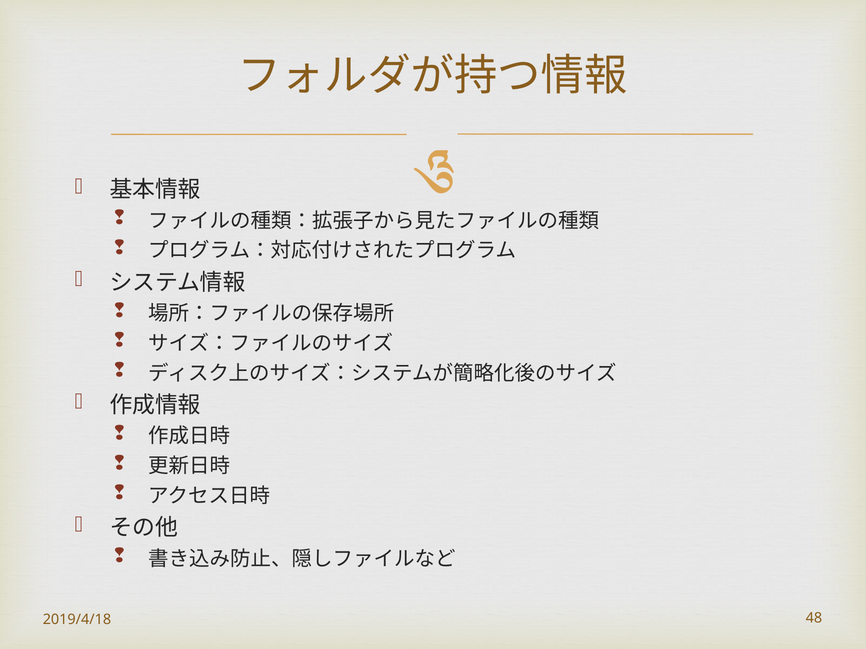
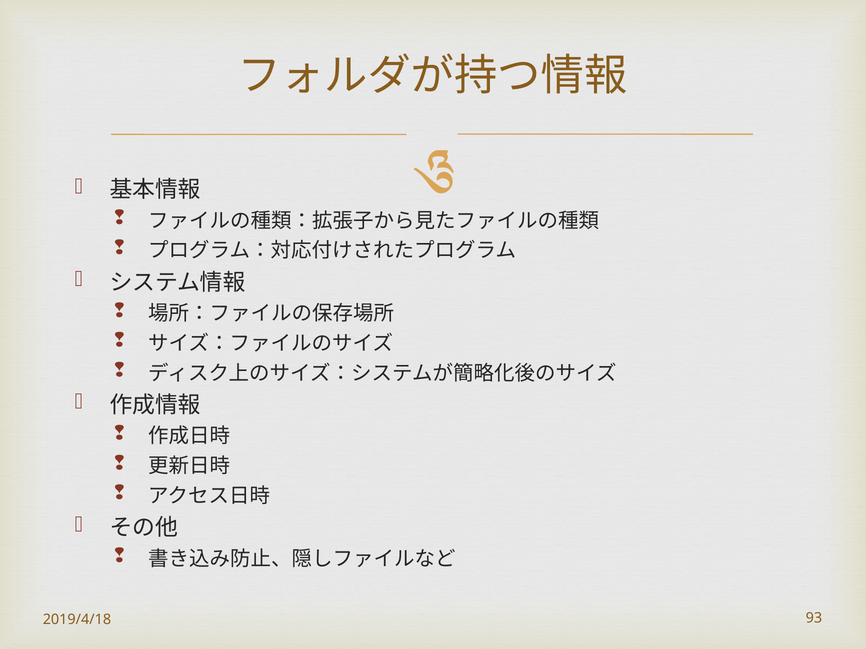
48: 48 -> 93
